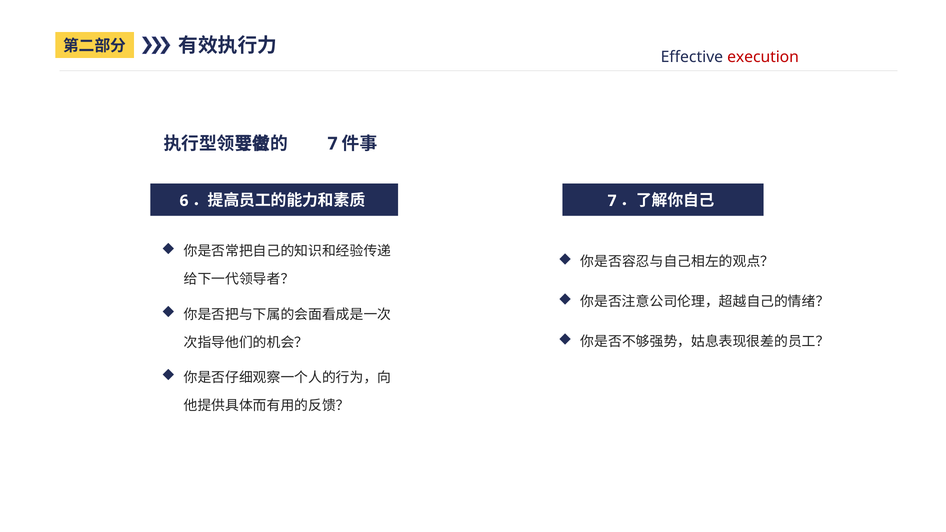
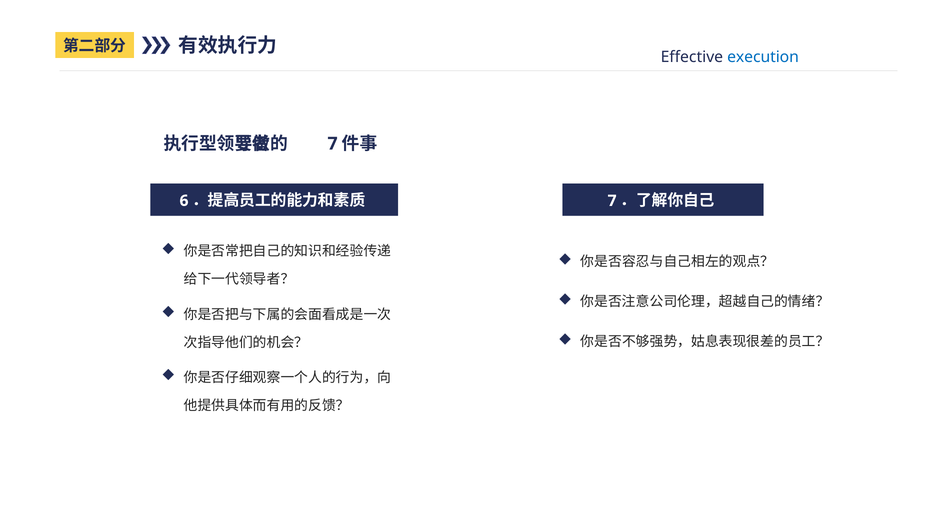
execution colour: red -> blue
